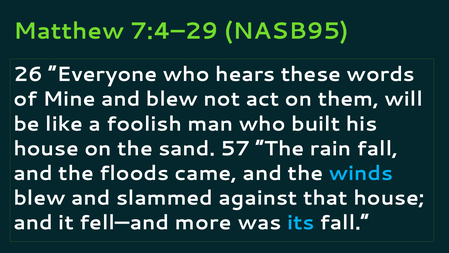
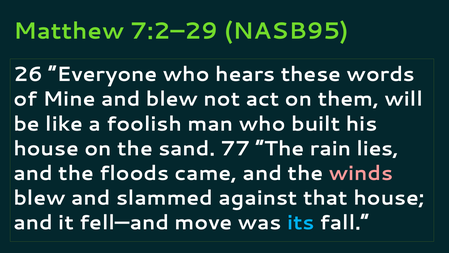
7:4–29: 7:4–29 -> 7:2–29
57: 57 -> 77
rain fall: fall -> lies
winds colour: light blue -> pink
more: more -> move
